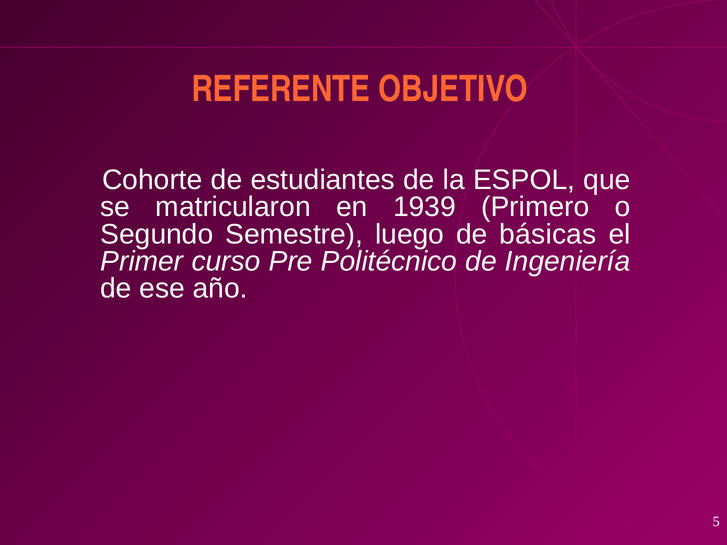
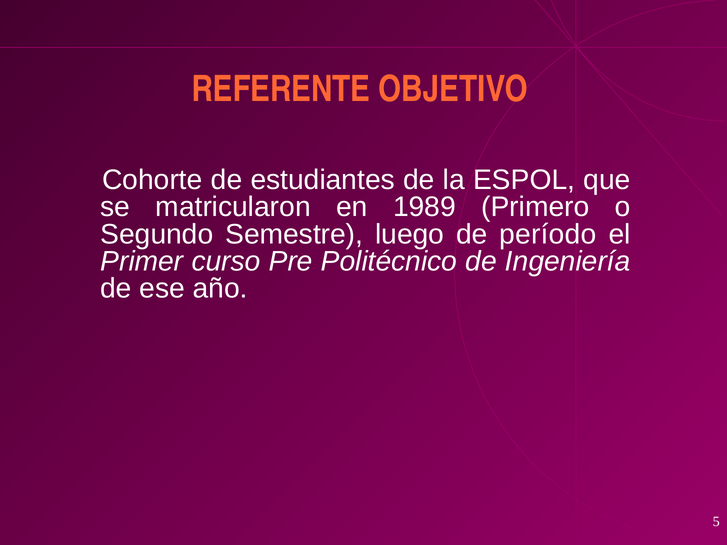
1939: 1939 -> 1989
básicas: básicas -> período
